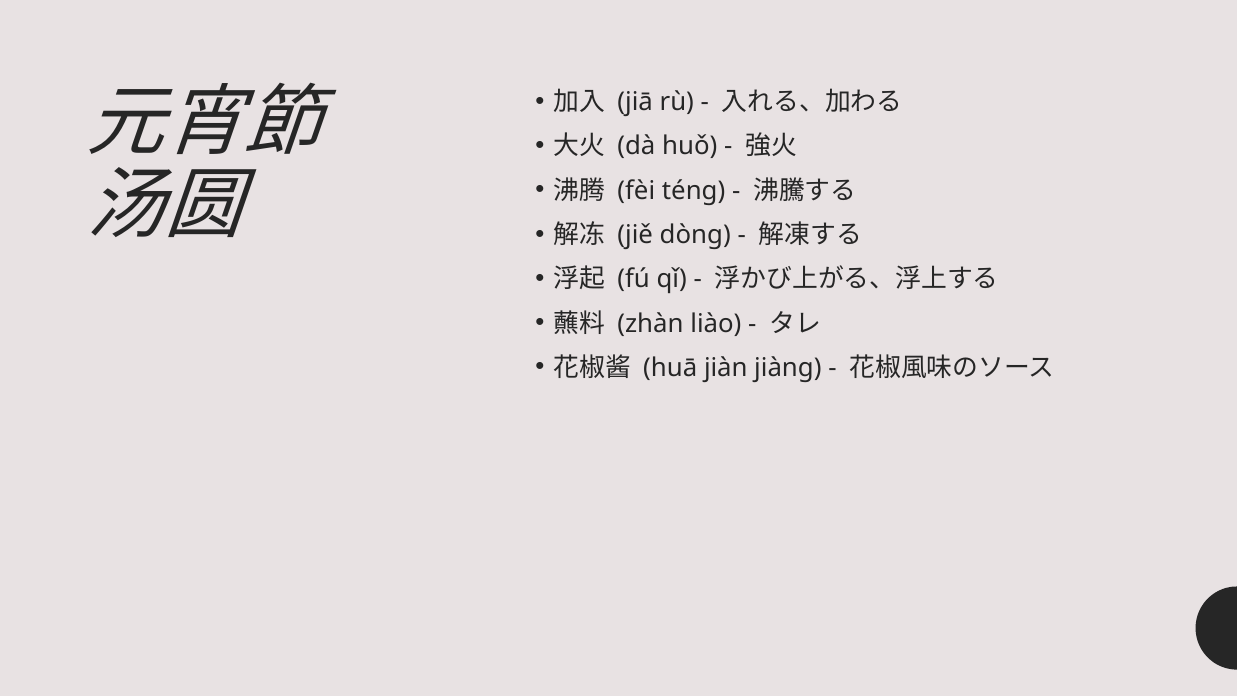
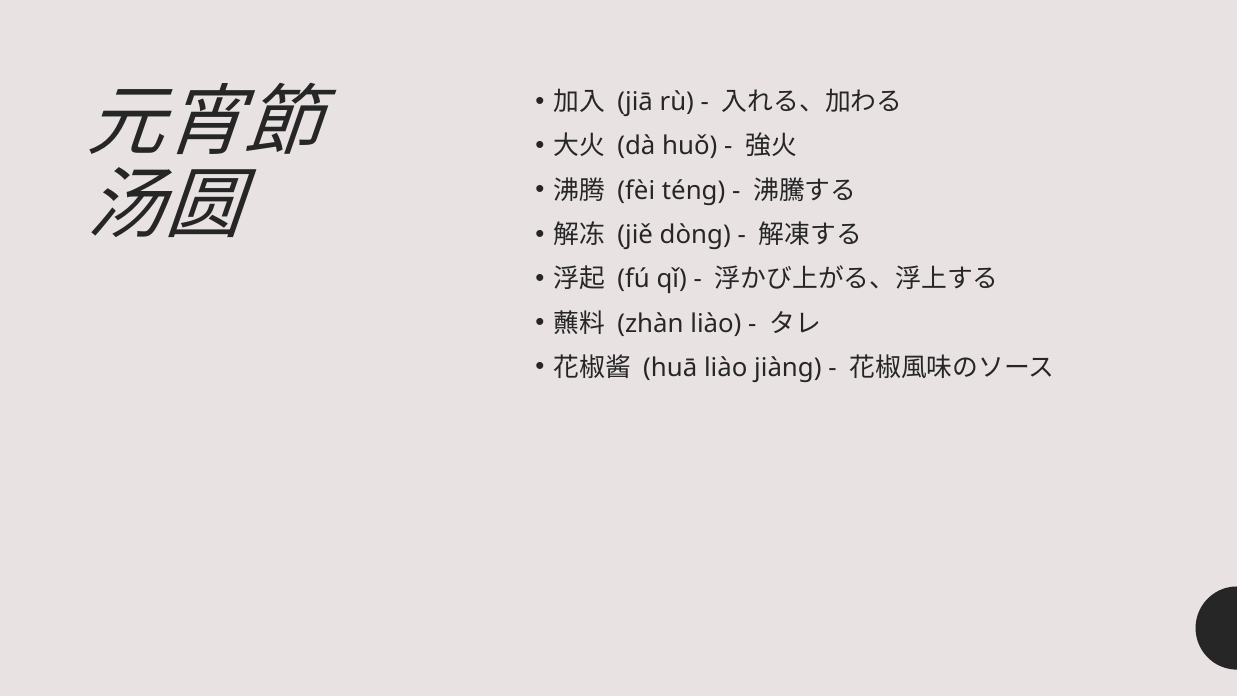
huā jiàn: jiàn -> liào
